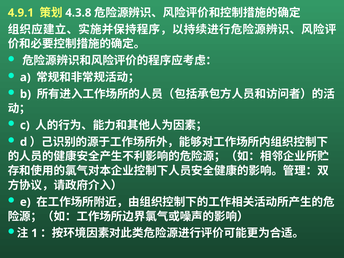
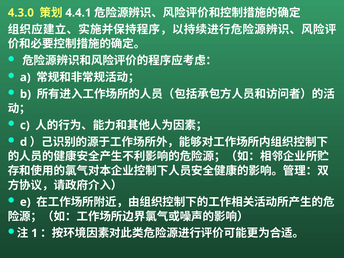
4.9.1: 4.9.1 -> 4.3.0
4.3.8: 4.3.8 -> 4.4.1
